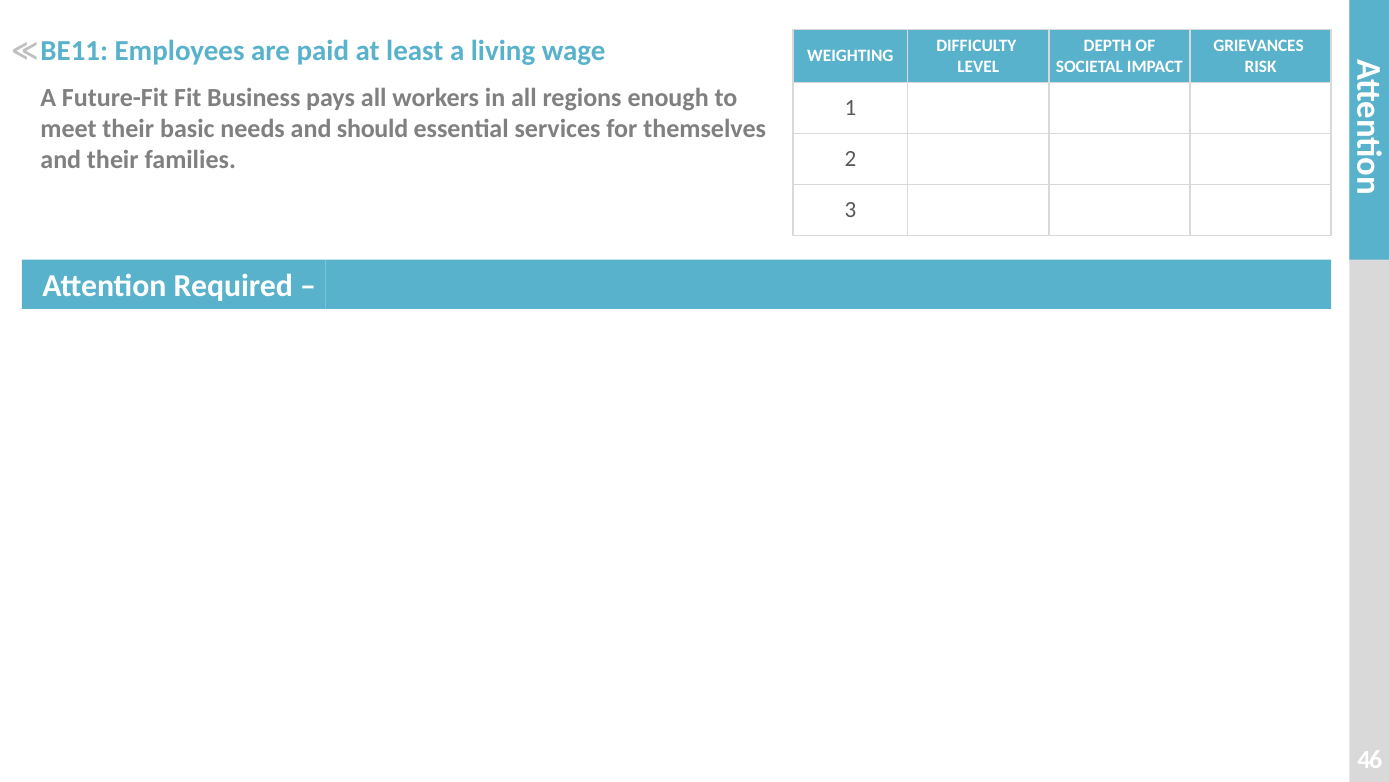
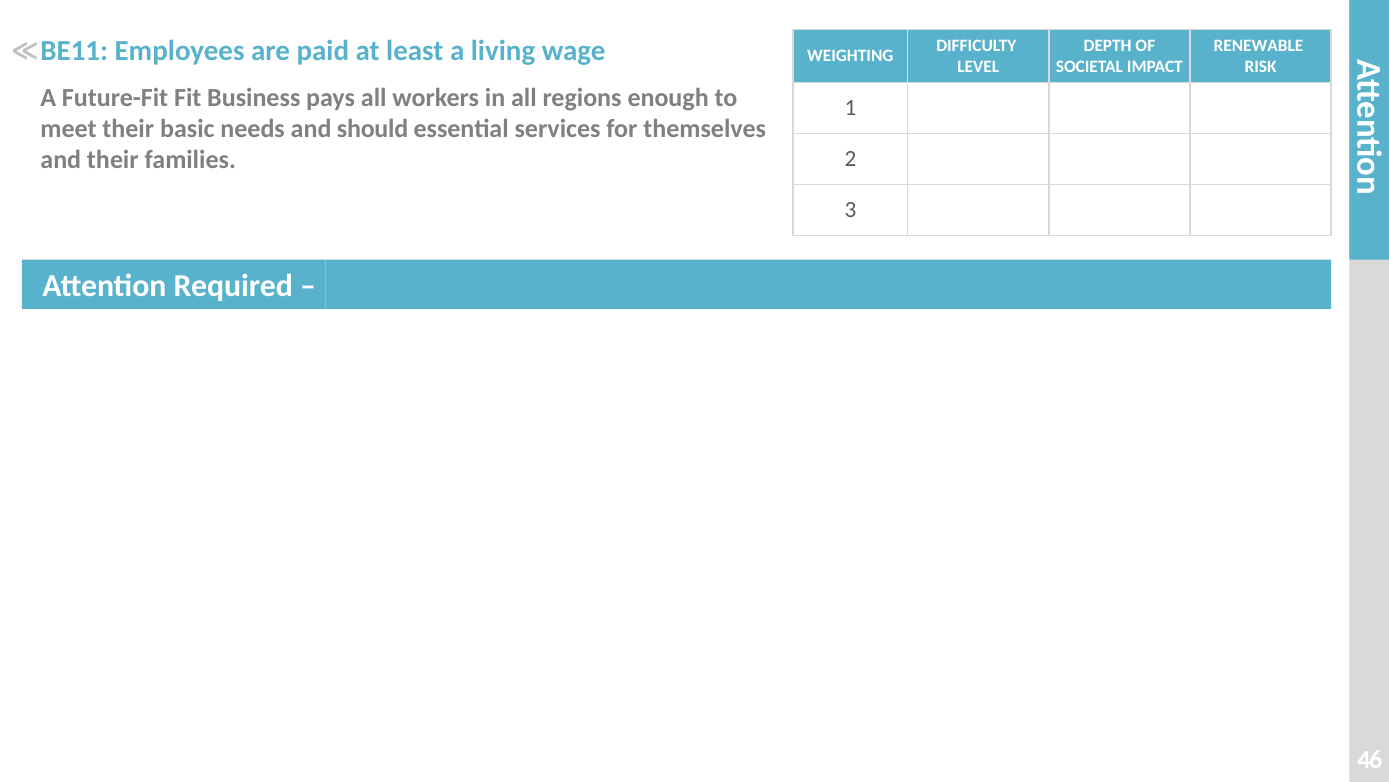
GRIEVANCES: GRIEVANCES -> RENEWABLE
